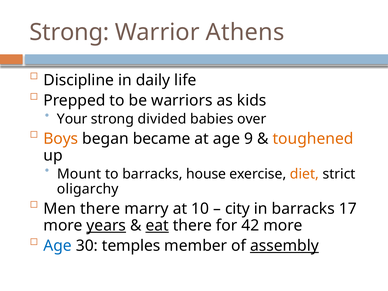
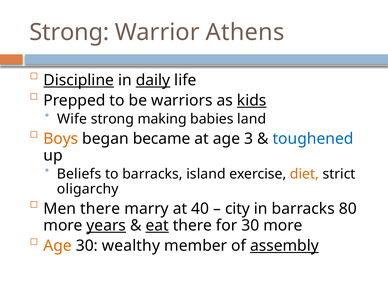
Discipline underline: none -> present
daily underline: none -> present
kids underline: none -> present
Your: Your -> Wife
divided: divided -> making
over: over -> land
9: 9 -> 3
toughened colour: orange -> blue
Mount: Mount -> Beliefs
house: house -> island
10: 10 -> 40
17: 17 -> 80
for 42: 42 -> 30
Age at (58, 246) colour: blue -> orange
temples: temples -> wealthy
